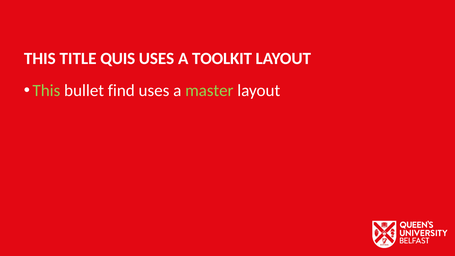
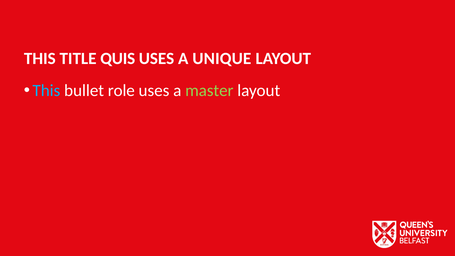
TOOLKIT: TOOLKIT -> UNIQUE
This at (46, 91) colour: light green -> light blue
find: find -> role
